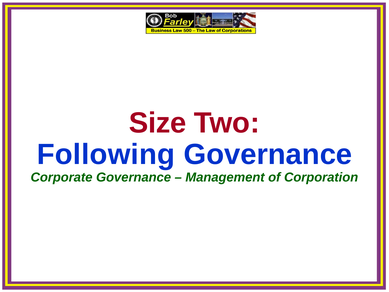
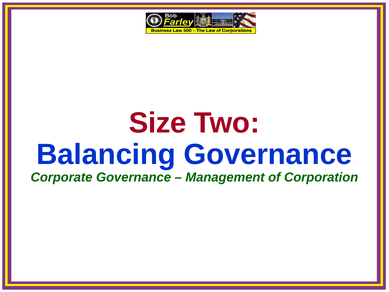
Following: Following -> Balancing
